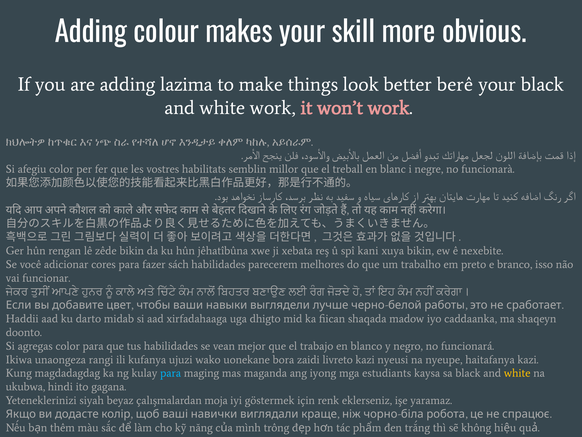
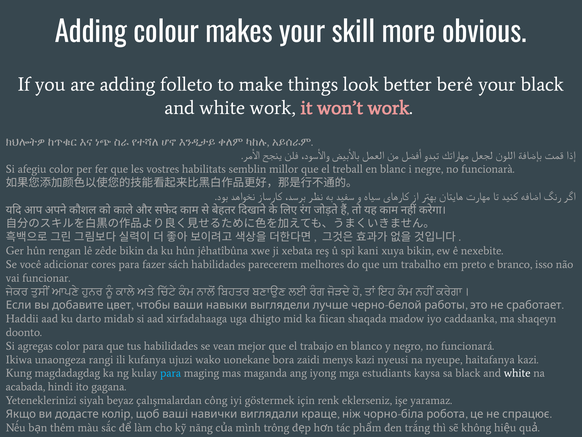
lazima: lazima -> folleto
livreto: livreto -> menys
white at (517, 373) colour: yellow -> white
ukubwa: ukubwa -> acabada
moja: moja -> công
